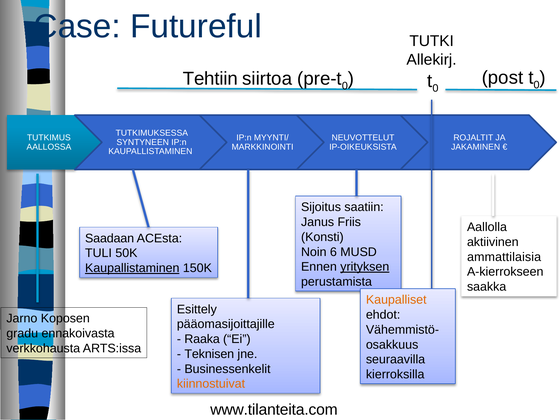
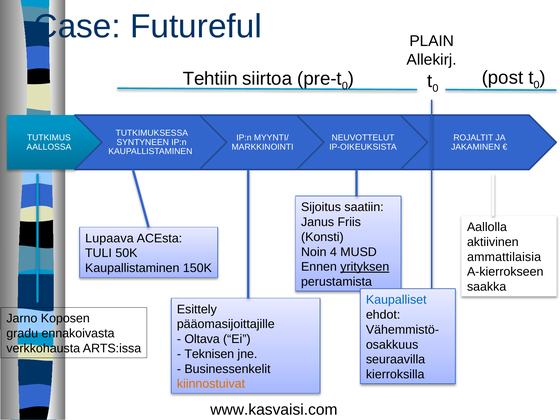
TUTKI: TUTKI -> PLAIN
Saadaan: Saadaan -> Lupaava
6: 6 -> 4
Kaupallistaminen at (132, 268) underline: present -> none
Kaupalliset colour: orange -> blue
Raaka: Raaka -> Oltava
www.tilanteita.com: www.tilanteita.com -> www.kasvaisi.com
